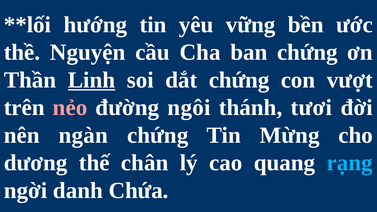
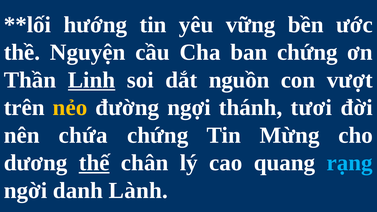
dắt chứng: chứng -> nguồn
nẻo colour: pink -> yellow
ngôi: ngôi -> ngợi
ngàn: ngàn -> chứa
thế underline: none -> present
Chứa: Chứa -> Lành
